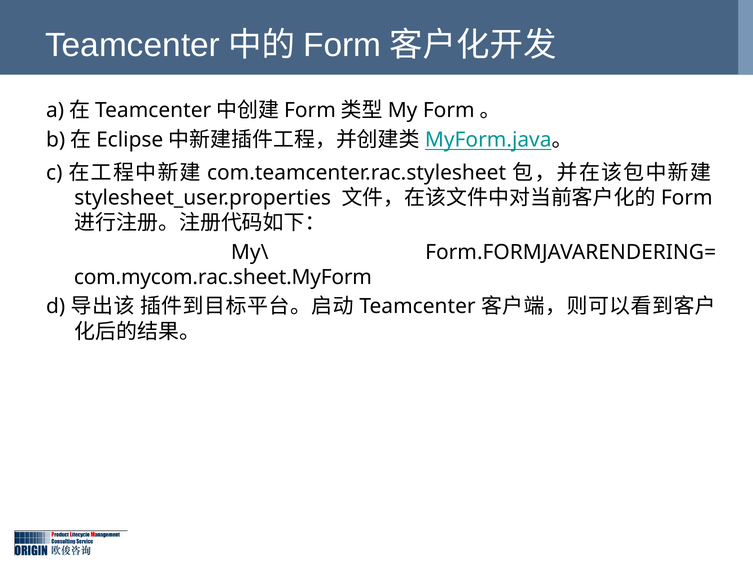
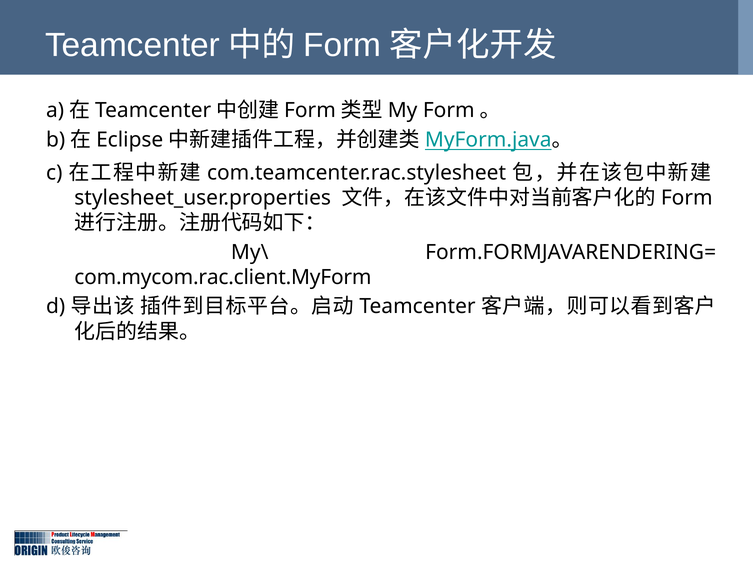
com.mycom.rac.sheet.MyForm: com.mycom.rac.sheet.MyForm -> com.mycom.rac.client.MyForm
